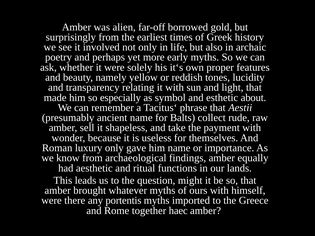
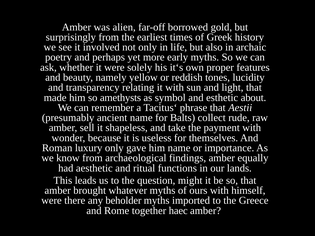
especially: especially -> amethysts
portentis: portentis -> beholder
